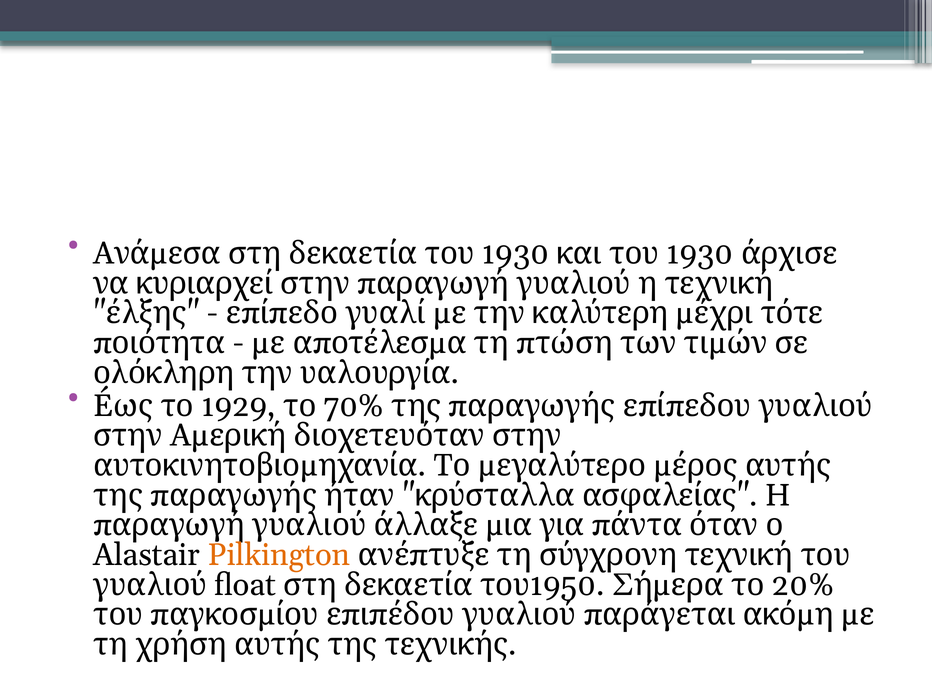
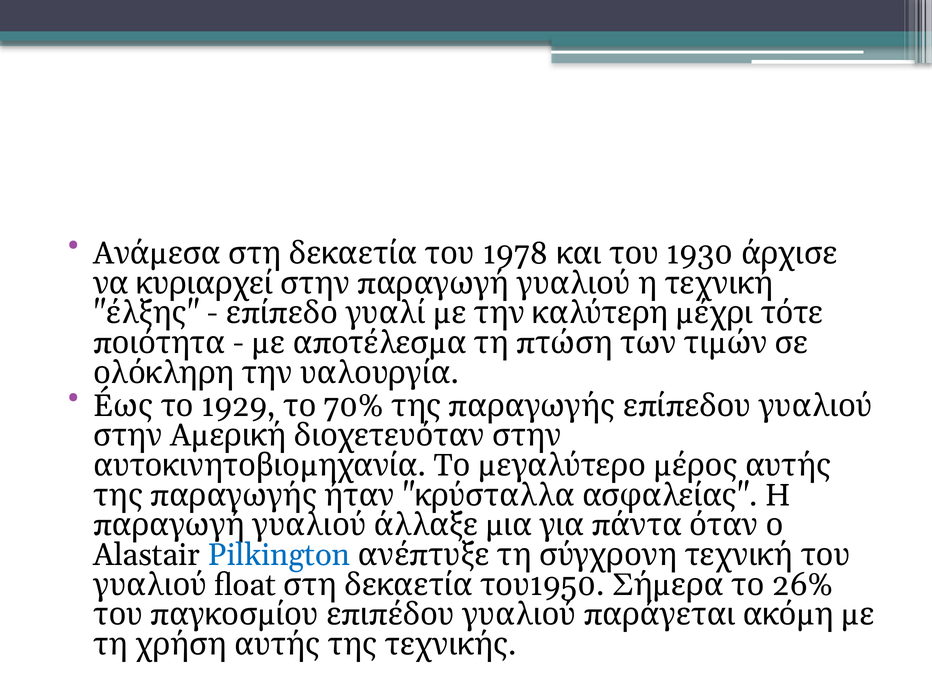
1930 at (516, 254): 1930 -> 1978
Pilkington colour: orange -> blue
20%: 20% -> 26%
